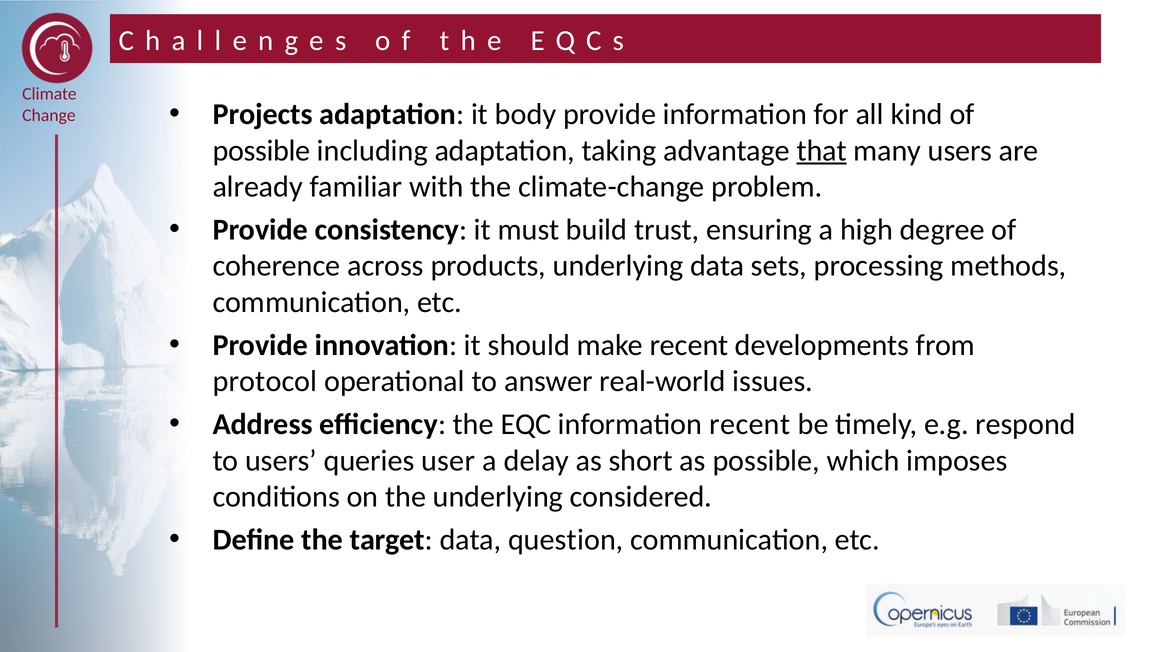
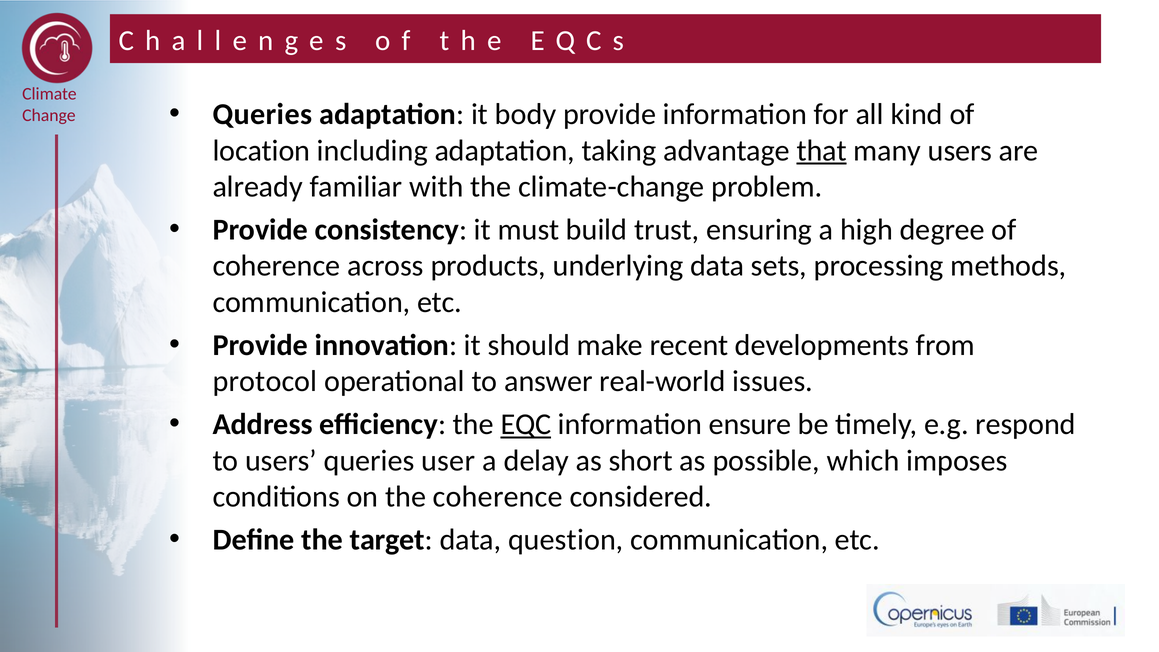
Projects at (263, 114): Projects -> Queries
possible at (262, 151): possible -> location
EQC underline: none -> present
information recent: recent -> ensure
the underlying: underlying -> coherence
